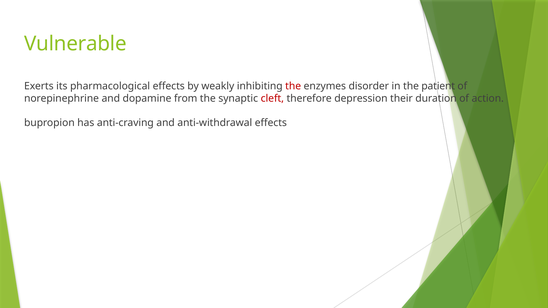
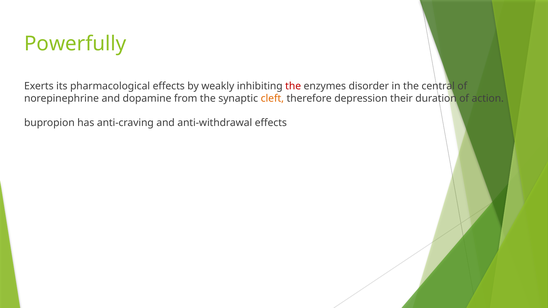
Vulnerable: Vulnerable -> Powerfully
patient: patient -> central
cleft colour: red -> orange
